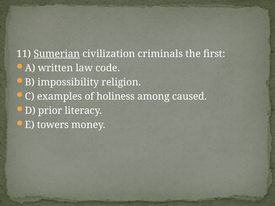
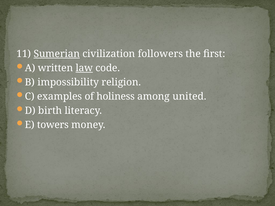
criminals: criminals -> followers
law underline: none -> present
caused: caused -> united
prior: prior -> birth
